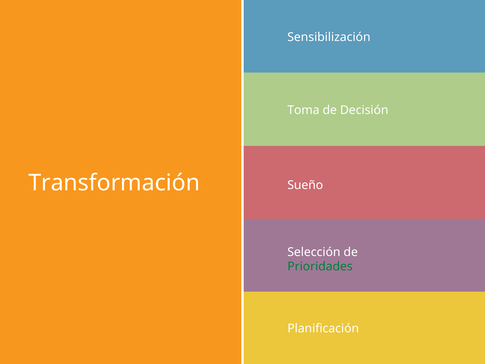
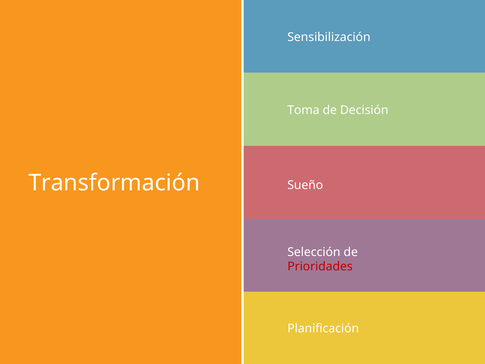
Prioridades colour: green -> red
